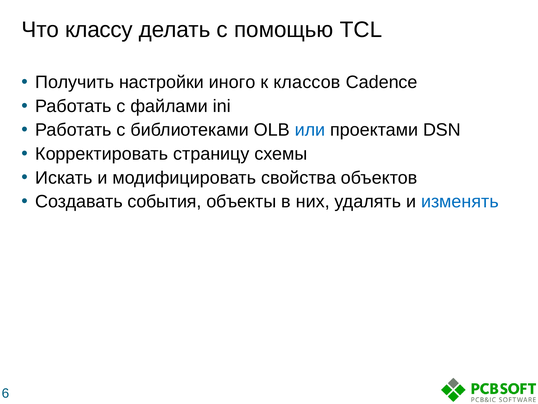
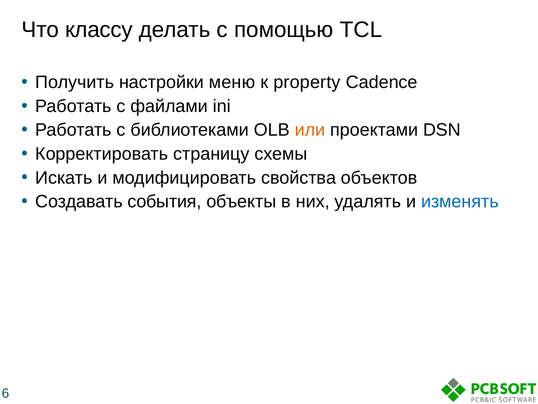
иного: иного -> меню
классов: классов -> property
или colour: blue -> orange
